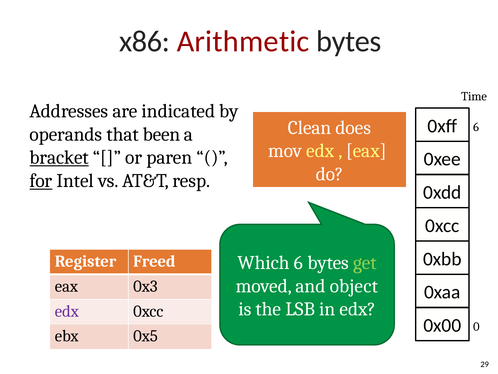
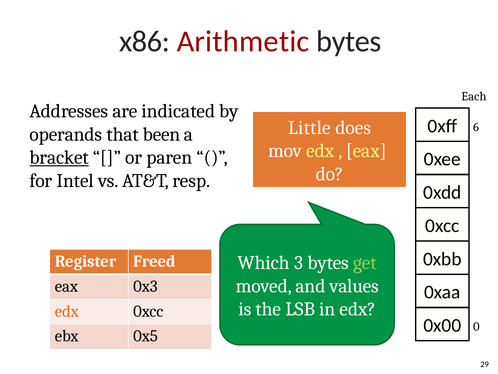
Time: Time -> Each
Clean: Clean -> Little
for underline: present -> none
Which 6: 6 -> 3
object: object -> values
edx at (67, 311) colour: purple -> orange
